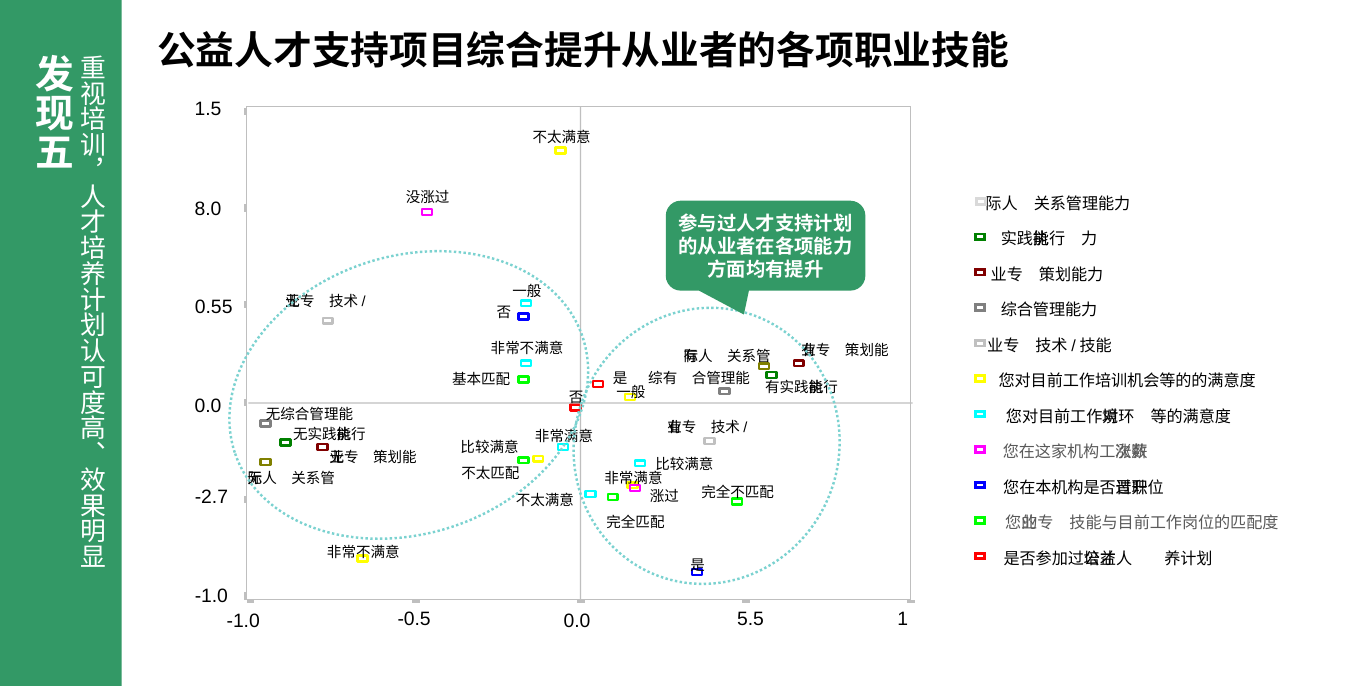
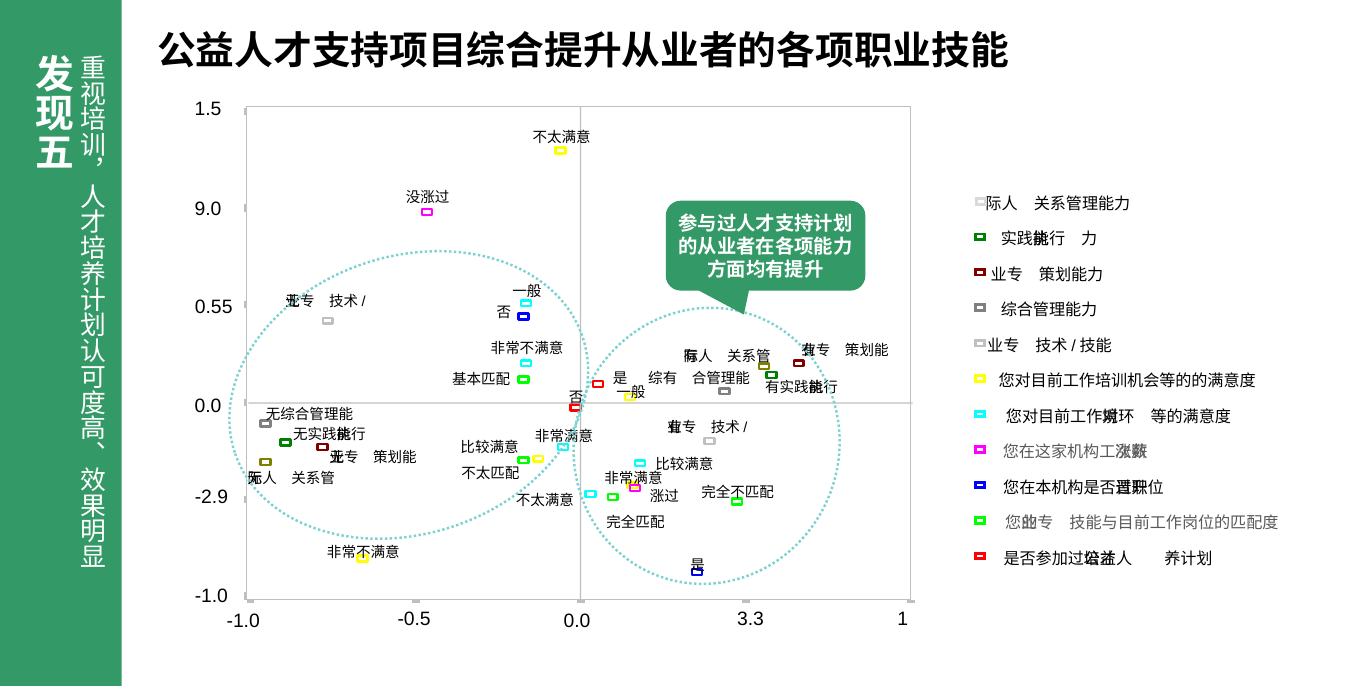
8.0: 8.0 -> 9.0
-2.7: -2.7 -> -2.9
5.5: 5.5 -> 3.3
